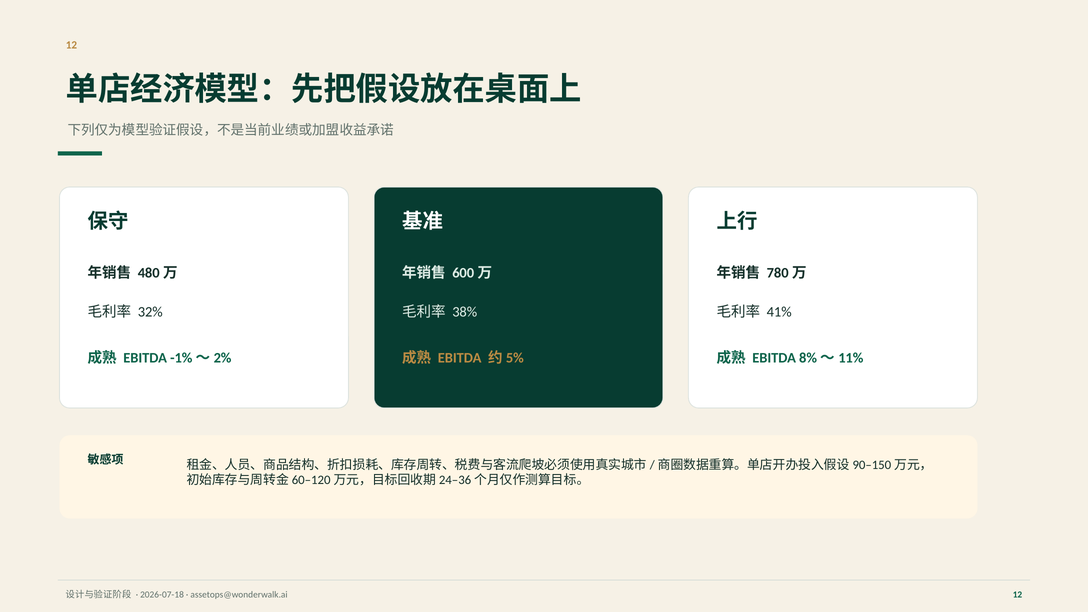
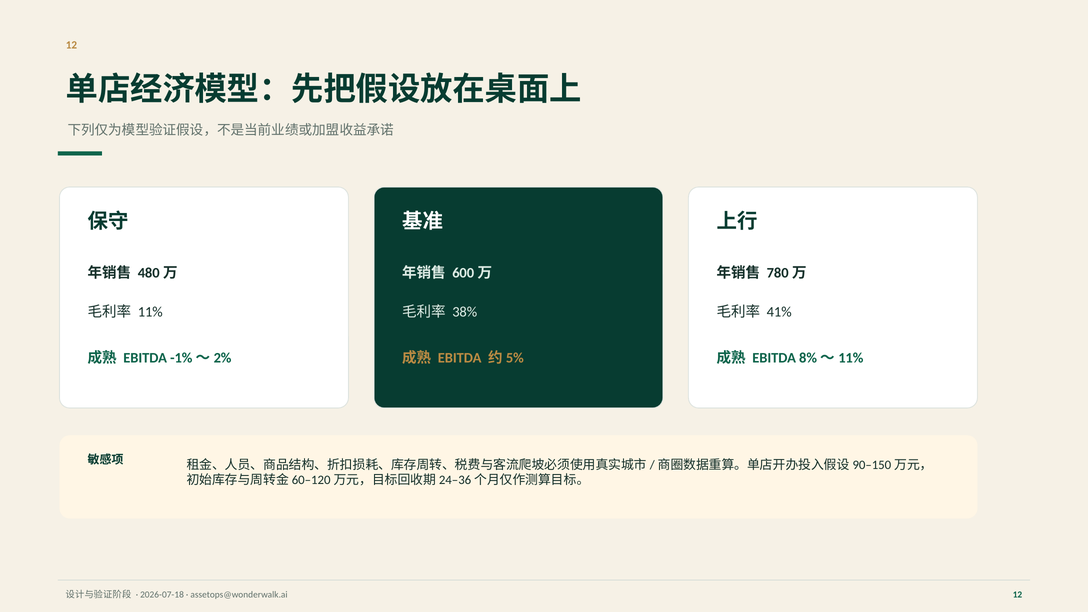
32%: 32% -> 11%
